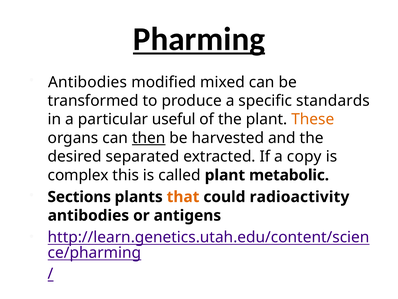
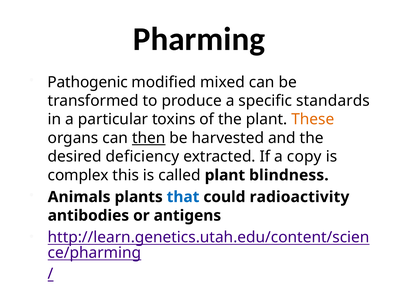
Pharming underline: present -> none
Antibodies at (87, 82): Antibodies -> Pathogenic
useful: useful -> toxins
separated: separated -> deficiency
metabolic: metabolic -> blindness
Sections: Sections -> Animals
that colour: orange -> blue
